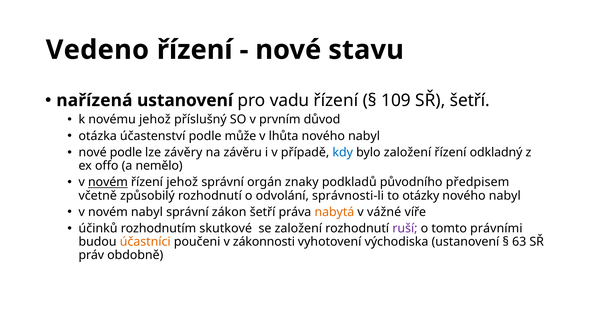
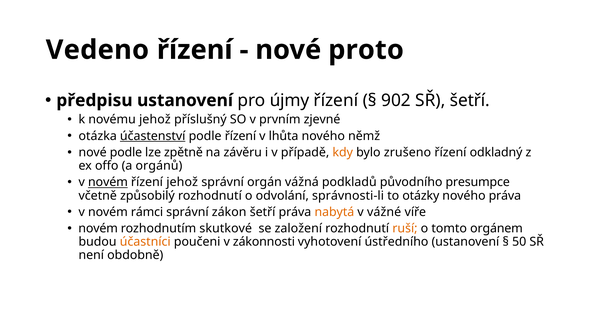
stavu: stavu -> proto
nařízená: nařízená -> předpisu
vadu: vadu -> újmy
109: 109 -> 902
důvod: důvod -> zjevné
účastenství underline: none -> present
podle může: může -> řízení
nabyl at (364, 136): nabyl -> němž
závěry: závěry -> zpětně
kdy colour: blue -> orange
bylo založení: založení -> zrušeno
nemělo: nemělo -> orgánů
znaky: znaky -> vážná
předpisem: předpisem -> presumpce
nabyl at (505, 195): nabyl -> práva
novém nabyl: nabyl -> rámci
účinků at (98, 228): účinků -> novém
ruší colour: purple -> orange
právními: právními -> orgánem
východiska: východiska -> ústředního
63: 63 -> 50
práv: práv -> není
